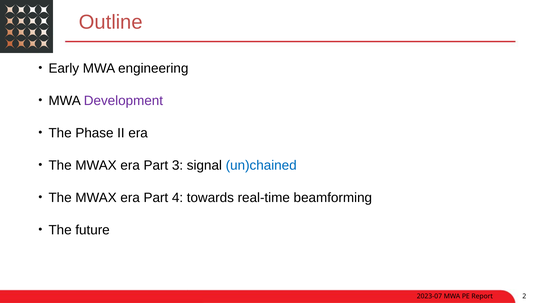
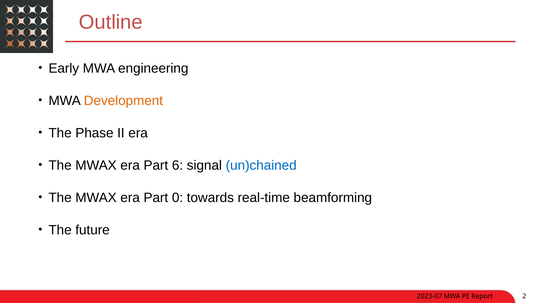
Development colour: purple -> orange
3: 3 -> 6
4: 4 -> 0
